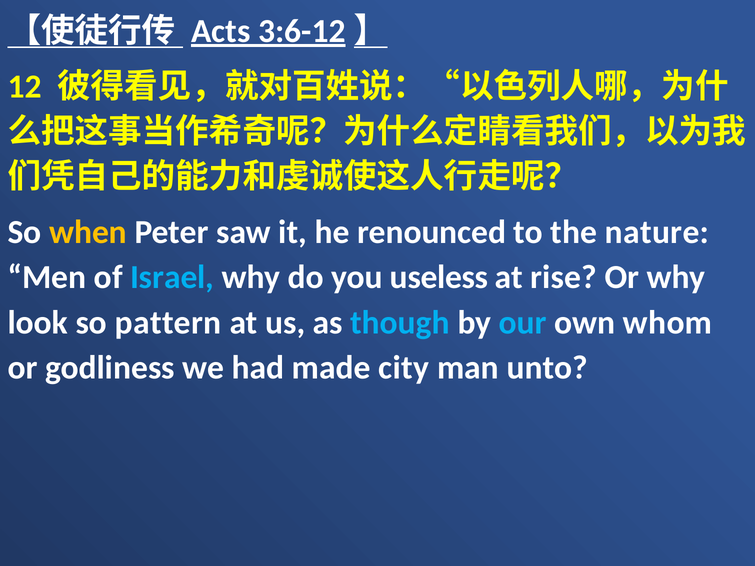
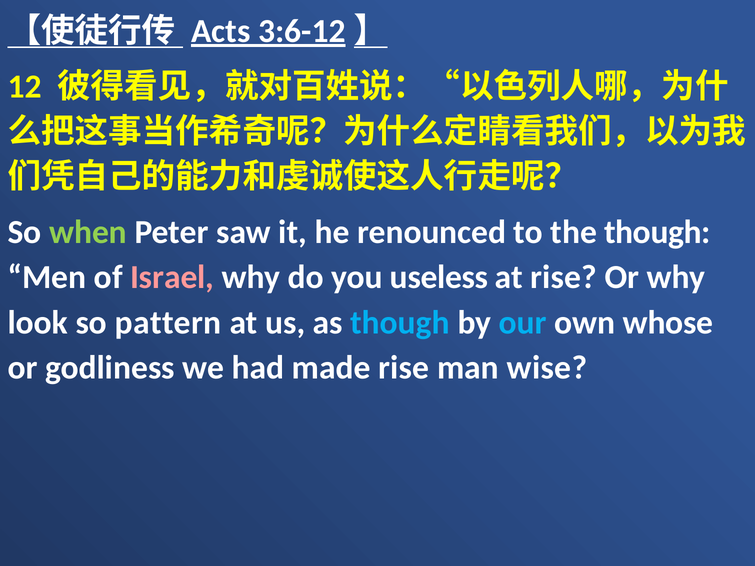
when colour: yellow -> light green
the nature: nature -> though
Israel colour: light blue -> pink
whom: whom -> whose
made city: city -> rise
unto: unto -> wise
